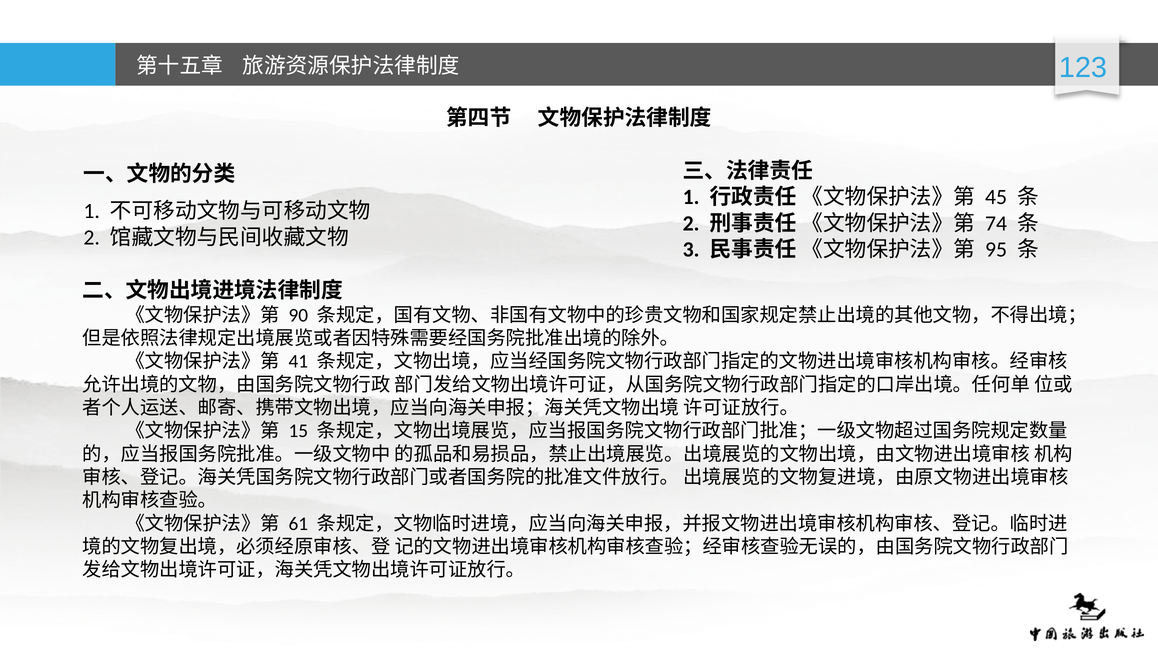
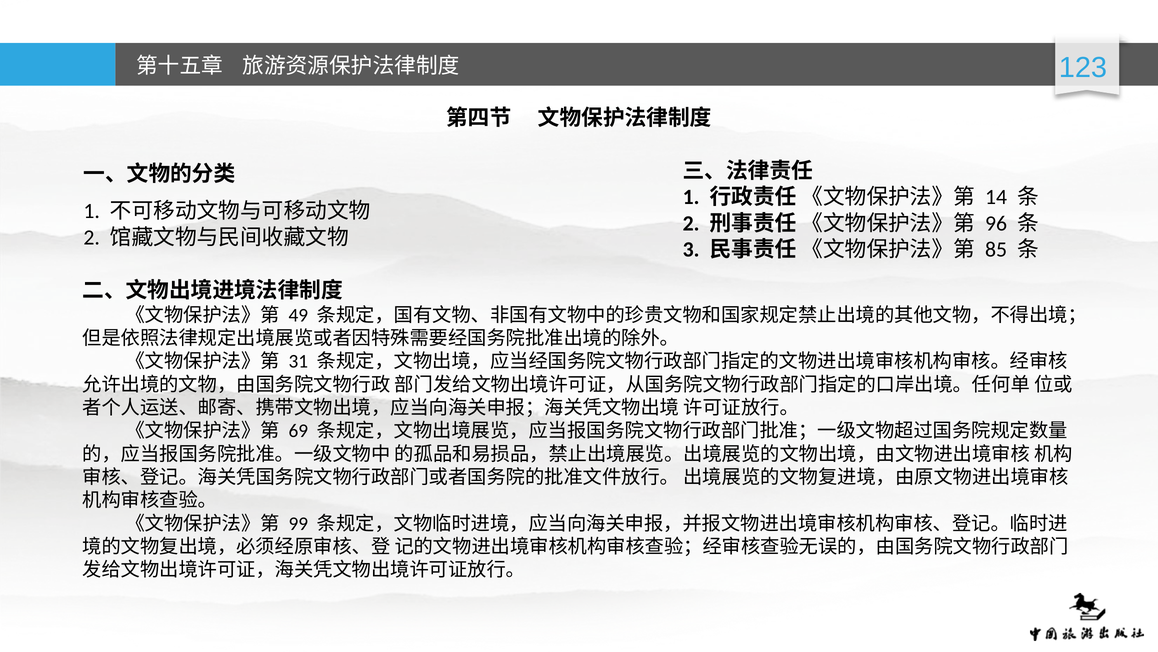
45: 45 -> 14
74: 74 -> 96
95: 95 -> 85
90: 90 -> 49
41: 41 -> 31
15: 15 -> 69
61: 61 -> 99
